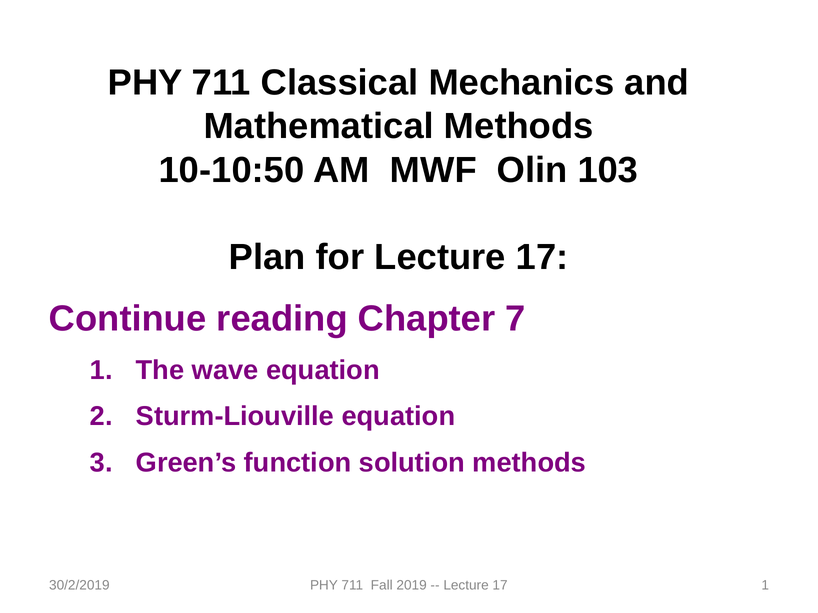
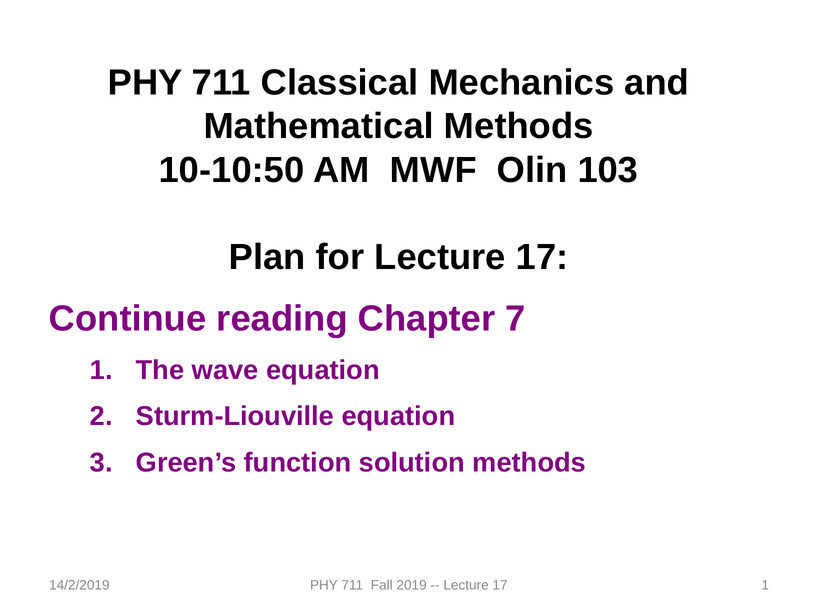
30/2/2019: 30/2/2019 -> 14/2/2019
